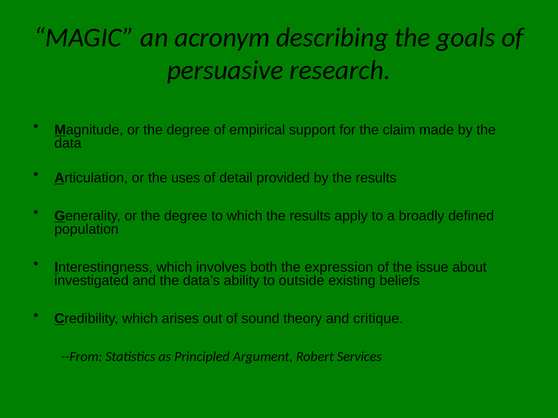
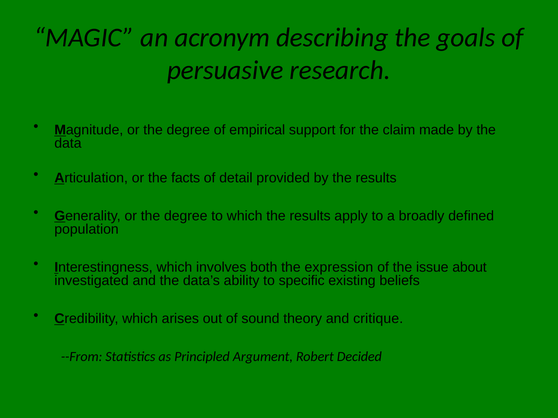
uses: uses -> facts
outside: outside -> specific
Services: Services -> Decided
